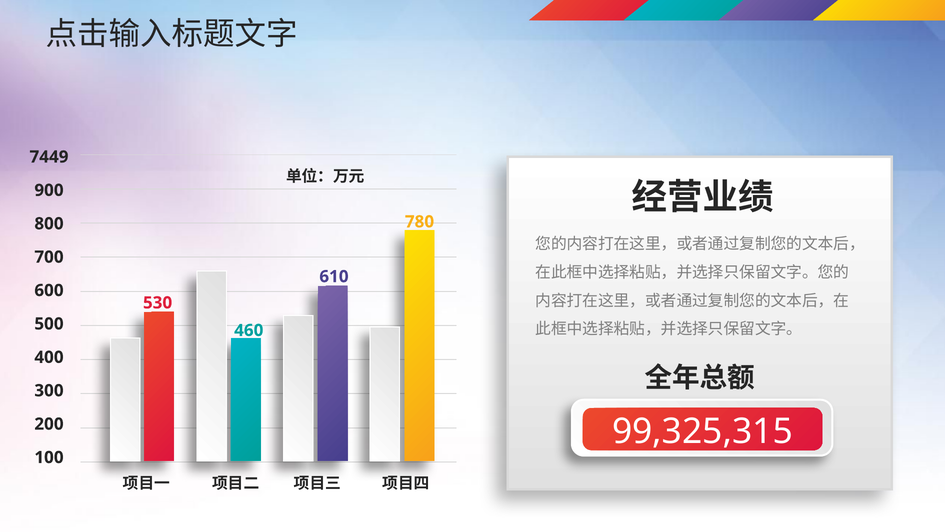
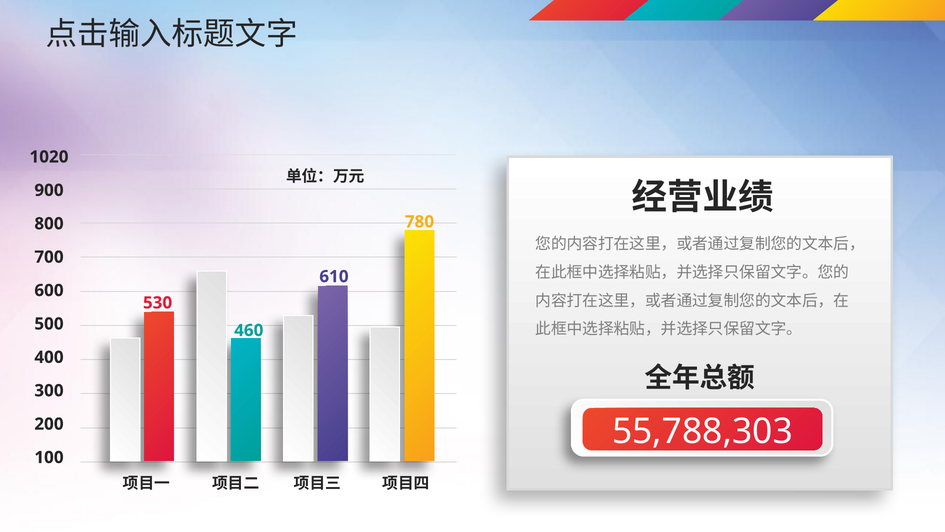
7449: 7449 -> 1020
99,325,315: 99,325,315 -> 55,788,303
